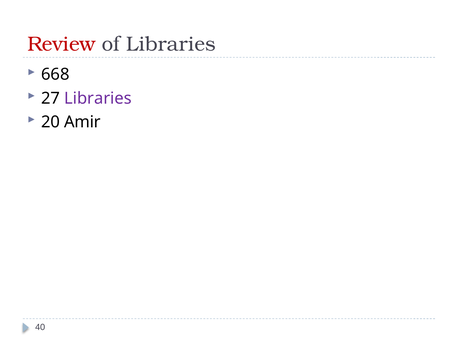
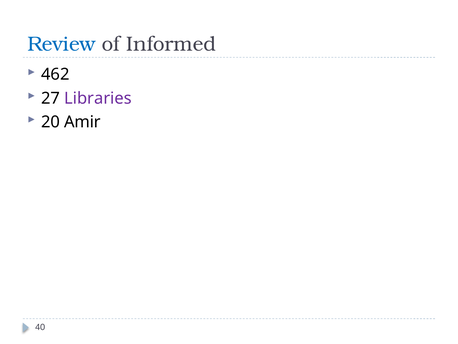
Review colour: red -> blue
of Libraries: Libraries -> Informed
668: 668 -> 462
